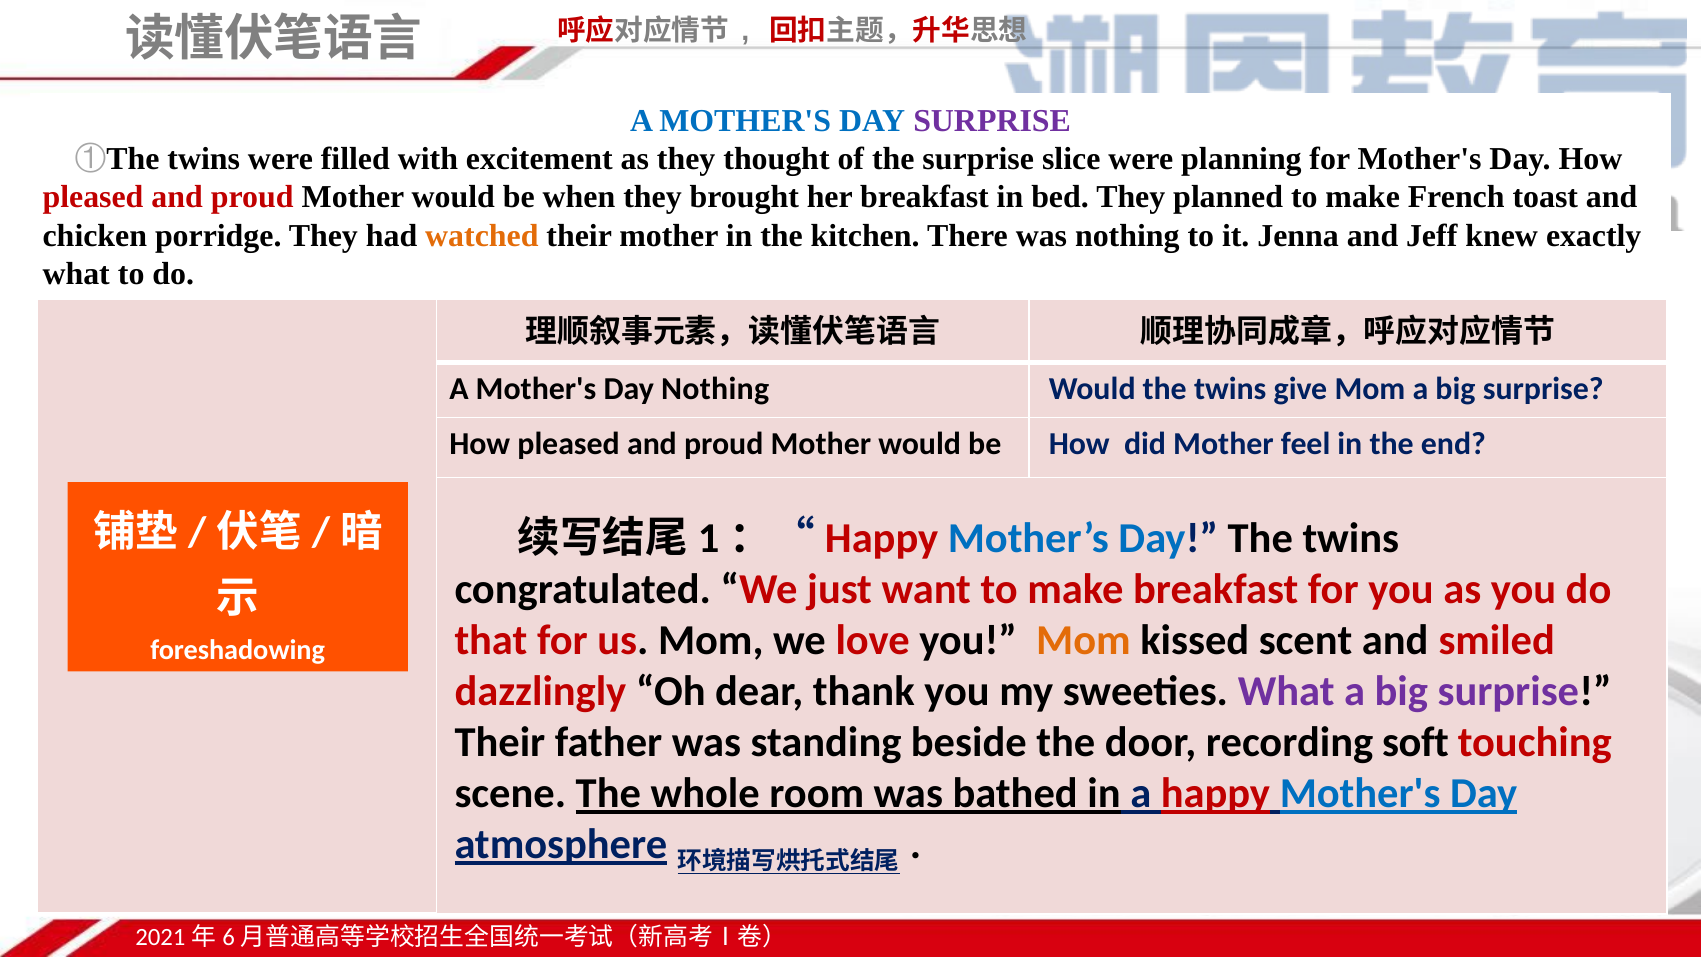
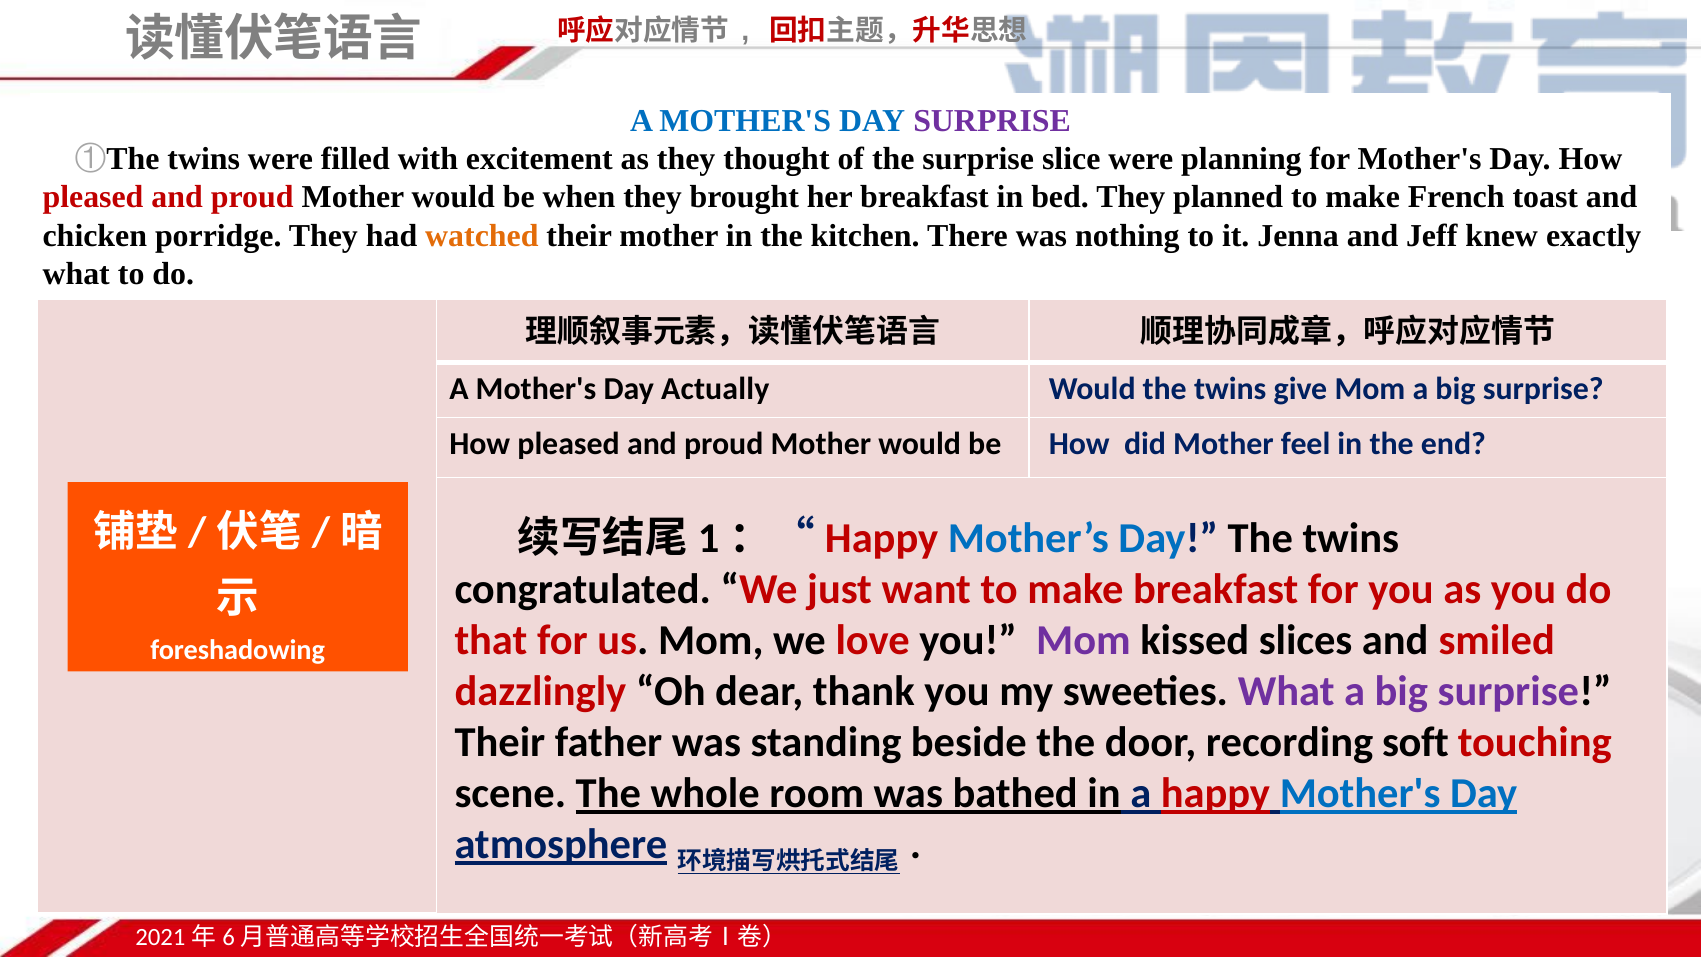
Day Nothing: Nothing -> Actually
Mom at (1083, 641) colour: orange -> purple
scent: scent -> slices
